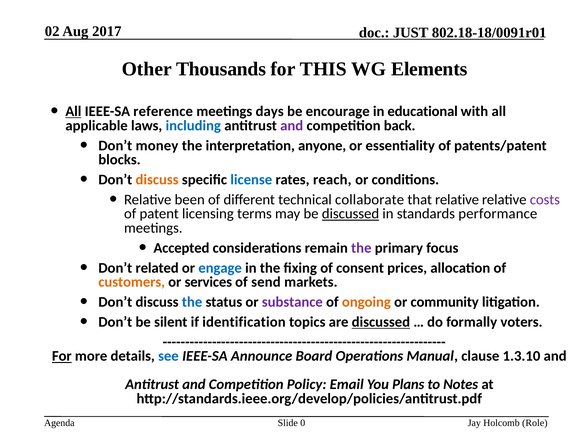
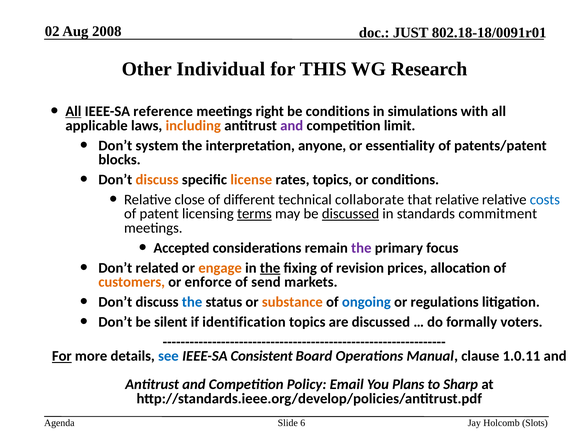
2017: 2017 -> 2008
Thousands: Thousands -> Individual
Elements: Elements -> Research
days: days -> right
be encourage: encourage -> conditions
educational: educational -> simulations
including colour: blue -> orange
back: back -> limit
money: money -> system
license colour: blue -> orange
rates reach: reach -> topics
been: been -> close
costs colour: purple -> blue
terms underline: none -> present
performance: performance -> commitment
engage colour: blue -> orange
the at (270, 268) underline: none -> present
consent: consent -> revision
services: services -> enforce
substance colour: purple -> orange
ongoing colour: orange -> blue
community: community -> regulations
discussed at (381, 322) underline: present -> none
Announce: Announce -> Consistent
1.3.10: 1.3.10 -> 1.0.11
Notes: Notes -> Sharp
0: 0 -> 6
Role: Role -> Slots
